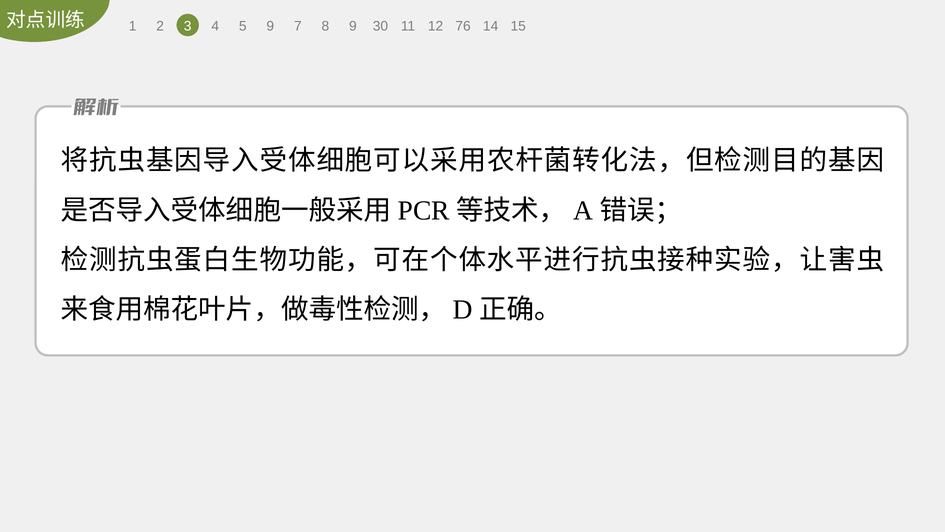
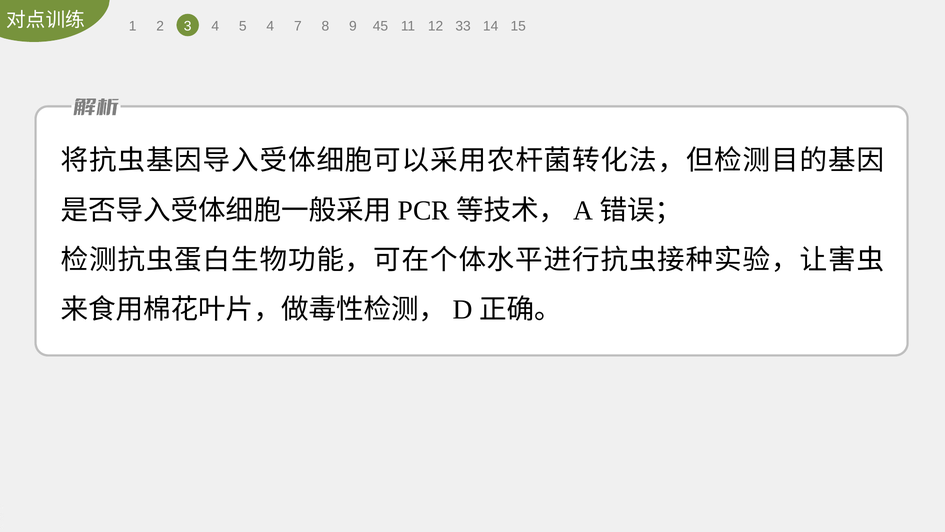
5 9: 9 -> 4
30: 30 -> 45
76: 76 -> 33
